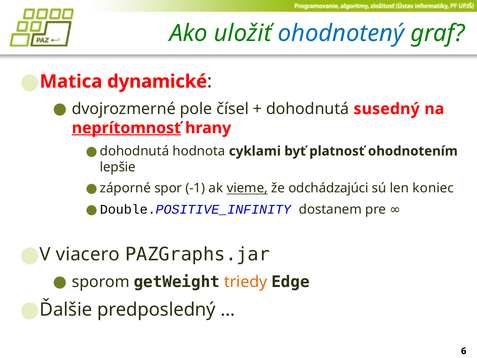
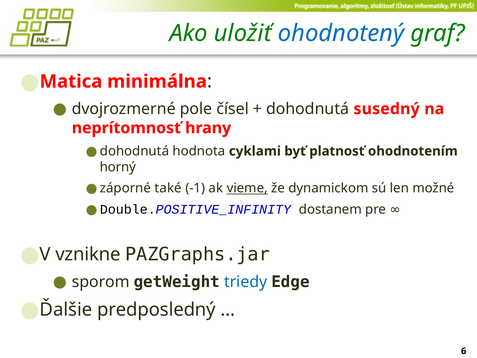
dynamické: dynamické -> minimálna
neprítomnosť underline: present -> none
lepšie: lepšie -> horný
spor: spor -> také
odchádzajúci: odchádzajúci -> dynamickom
koniec: koniec -> možné
viacero: viacero -> vznikne
triedy colour: orange -> blue
